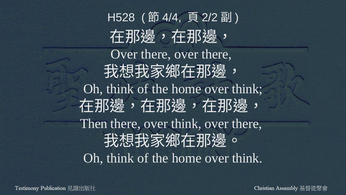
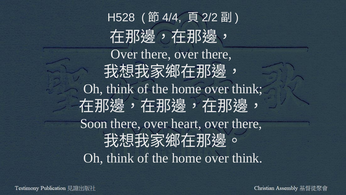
Then: Then -> Soon
there over think: think -> heart
